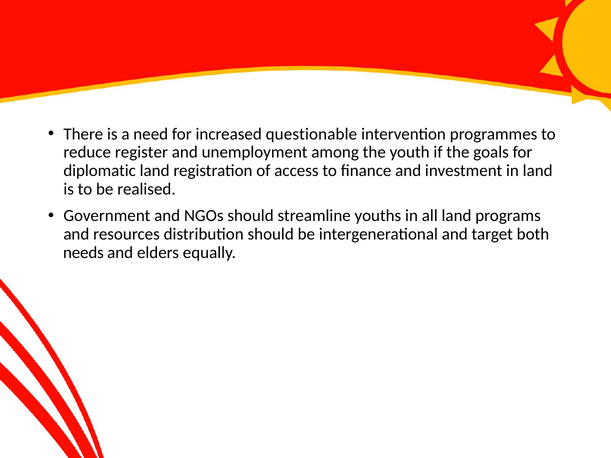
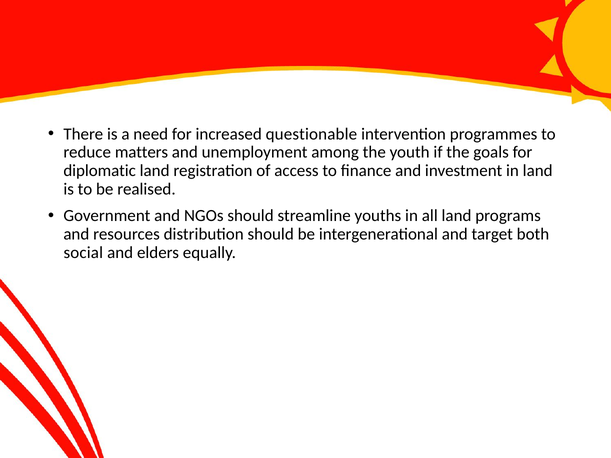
register: register -> matters
needs: needs -> social
